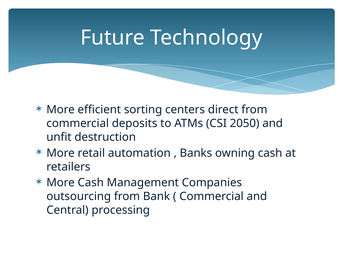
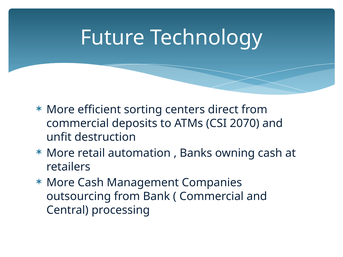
2050: 2050 -> 2070
